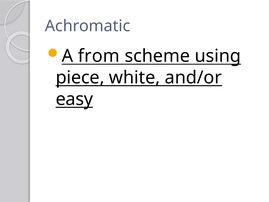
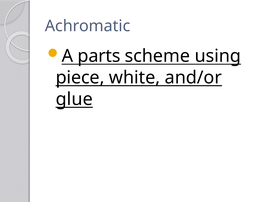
from: from -> parts
easy: easy -> glue
